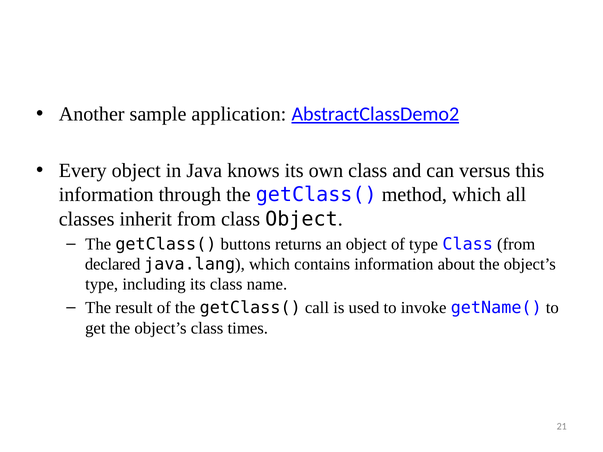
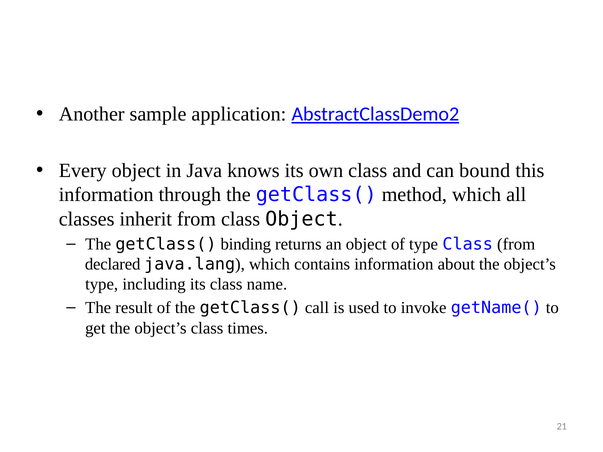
versus: versus -> bound
buttons: buttons -> binding
